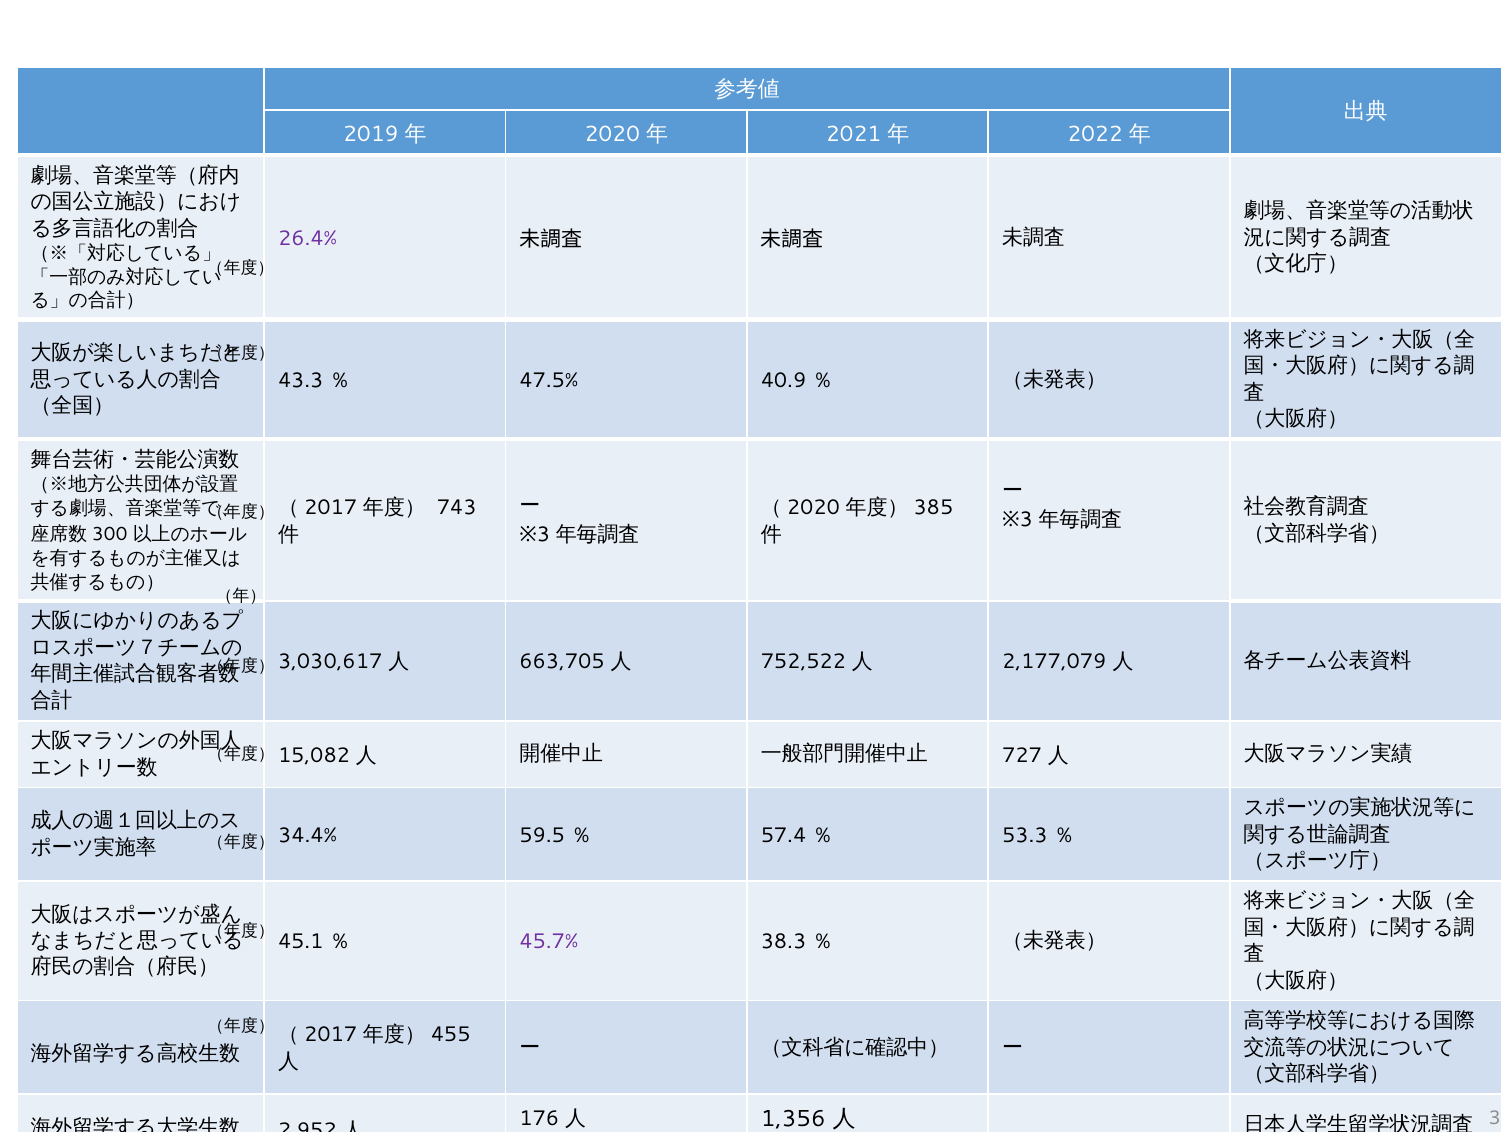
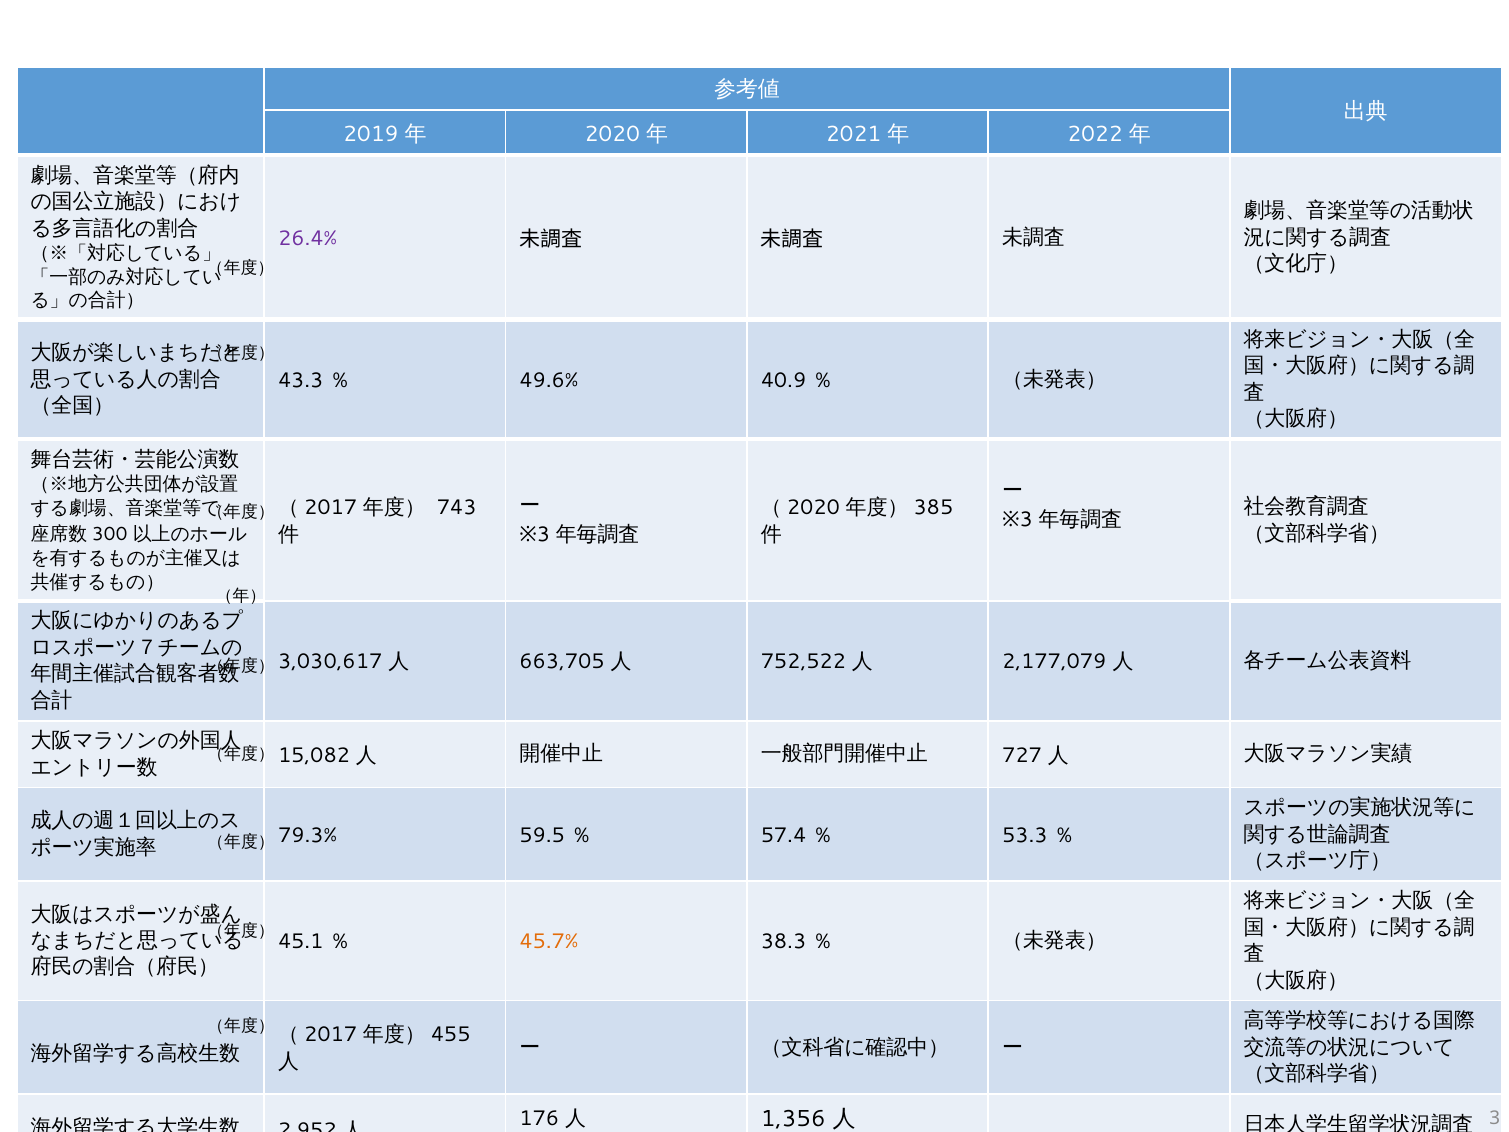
47.5%: 47.5% -> 49.6%
34.4%: 34.4% -> 79.3%
45.7% colour: purple -> orange
